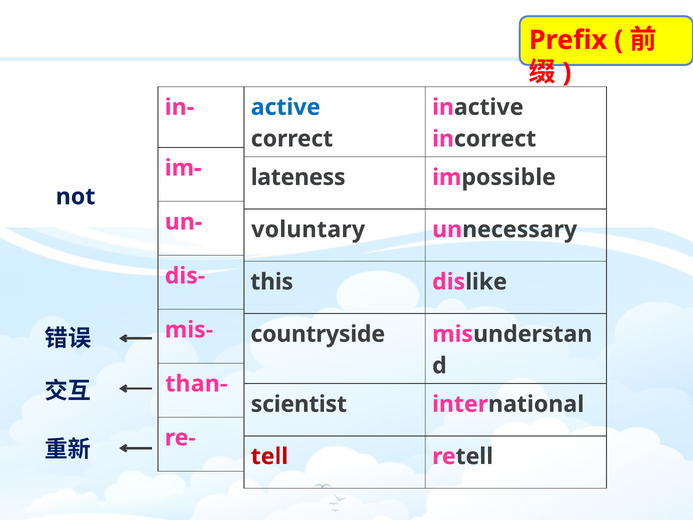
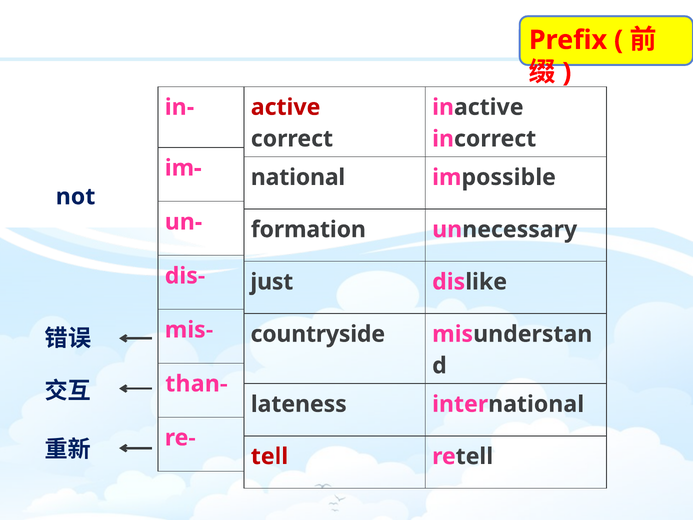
active colour: blue -> red
lateness: lateness -> national
voluntary: voluntary -> formation
this: this -> just
scientist: scientist -> lateness
